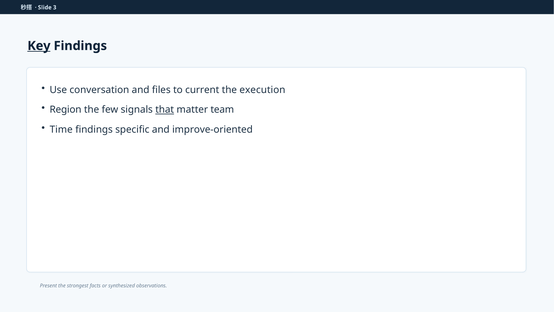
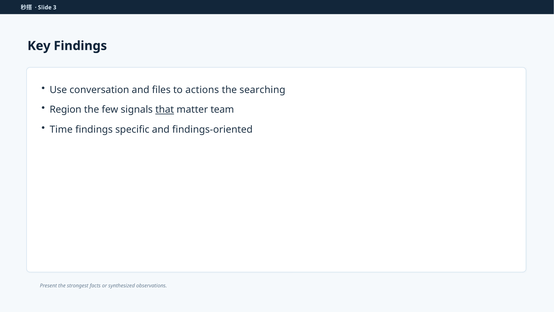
Key underline: present -> none
current: current -> actions
execution: execution -> searching
improve-oriented: improve-oriented -> findings-oriented
